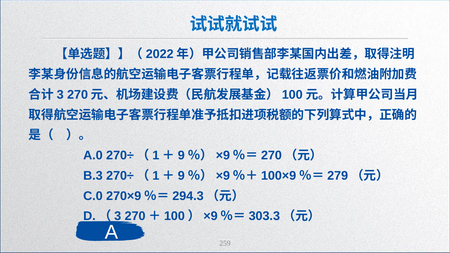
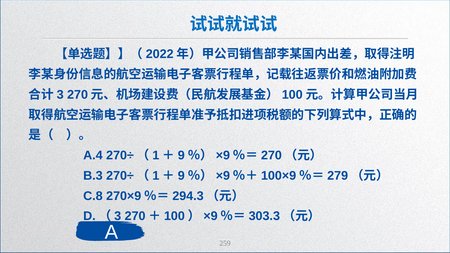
A.0: A.0 -> A.4
C.0: C.0 -> C.8
